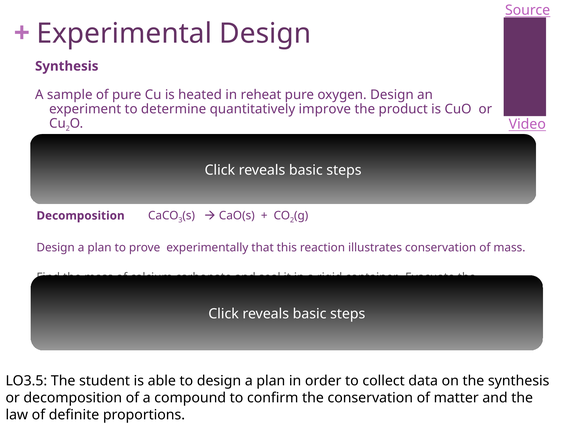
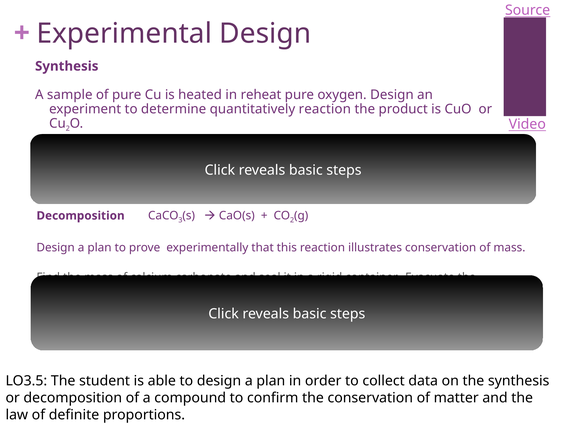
quantitatively improve: improve -> reaction
